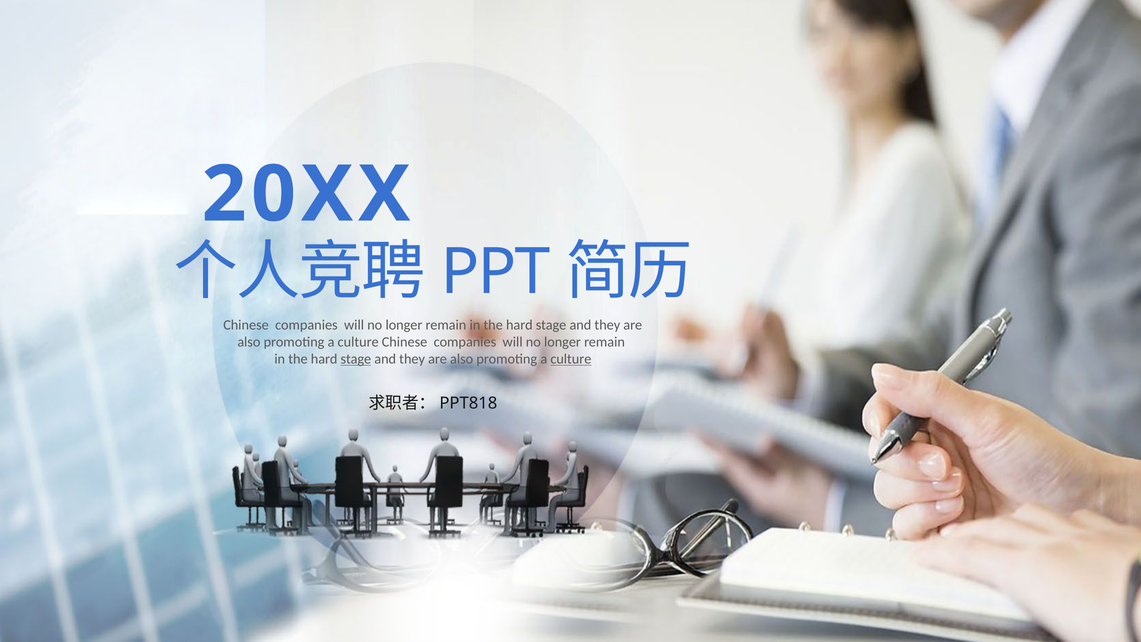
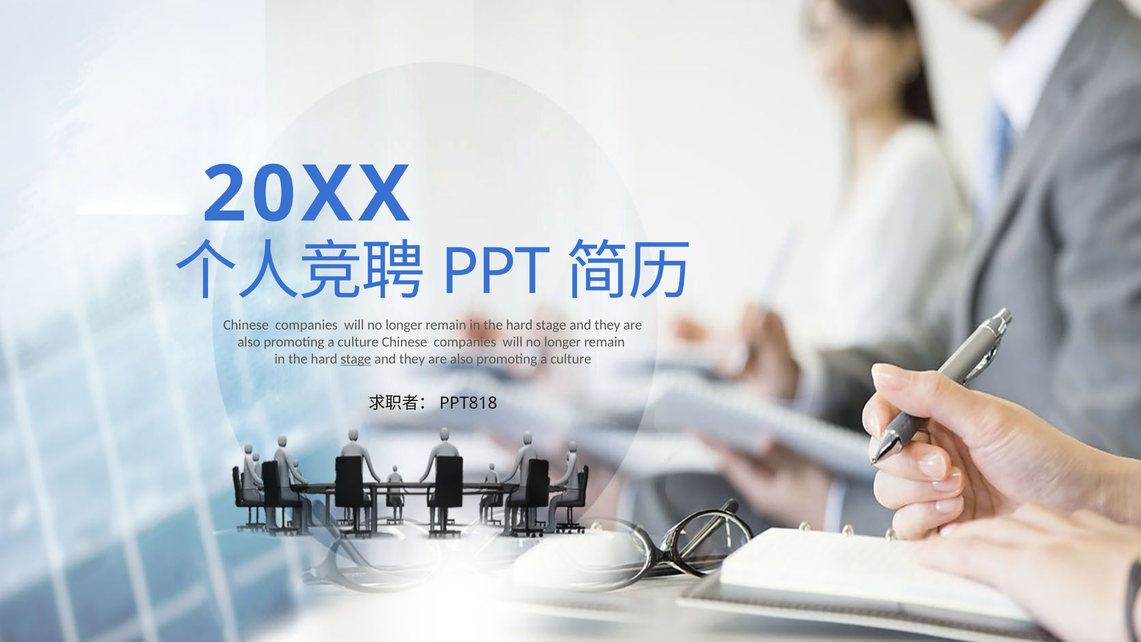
culture at (571, 359) underline: present -> none
